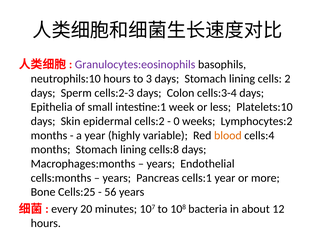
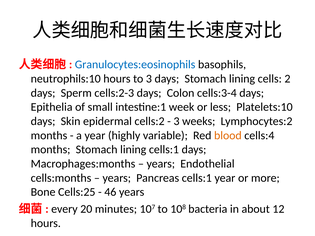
Granulocytes:eosinophils colour: purple -> blue
0 at (177, 121): 0 -> 3
lining cells:8: cells:8 -> cells:1
56: 56 -> 46
